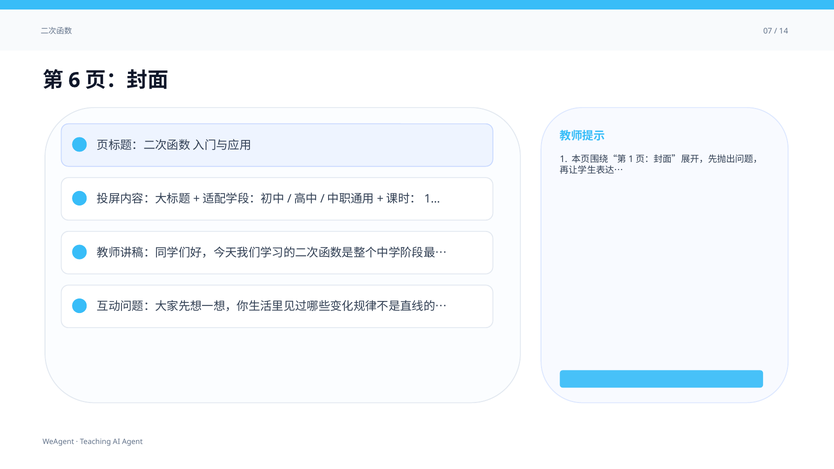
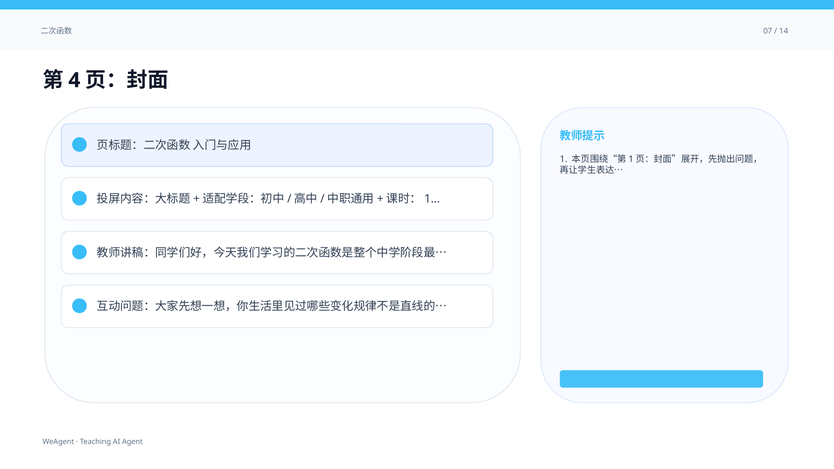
6: 6 -> 4
